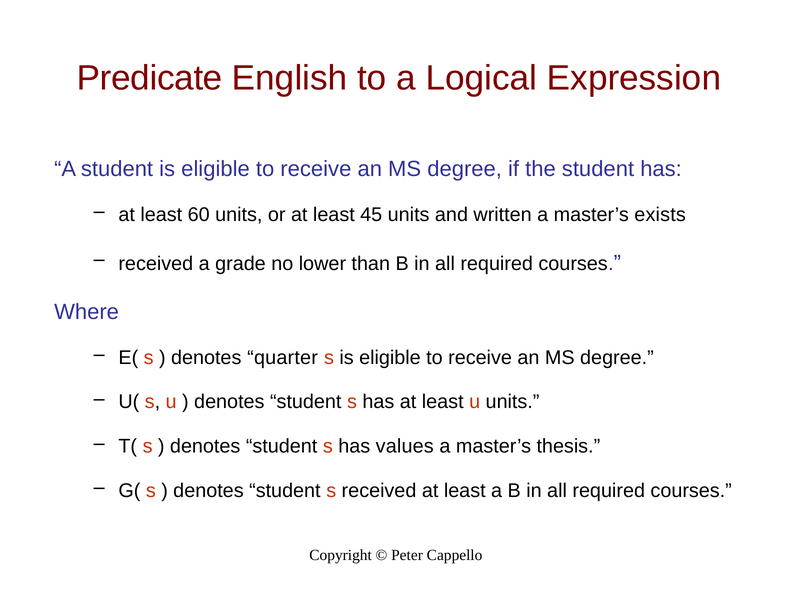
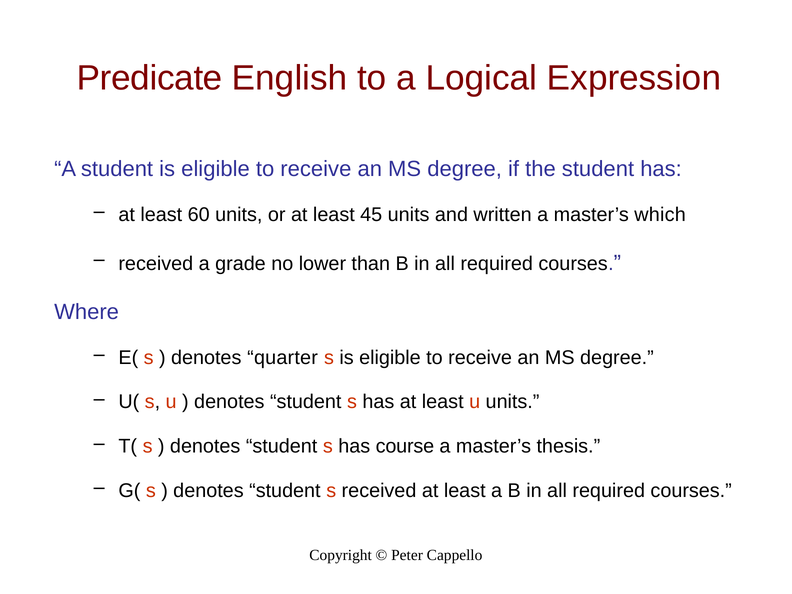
exists: exists -> which
values: values -> course
